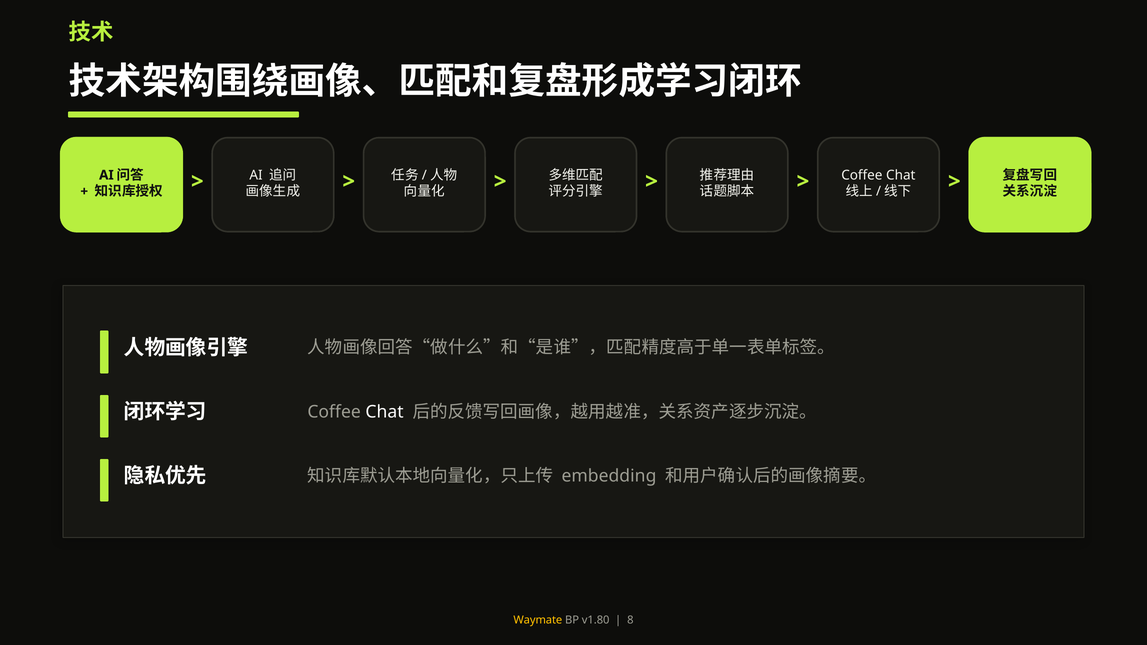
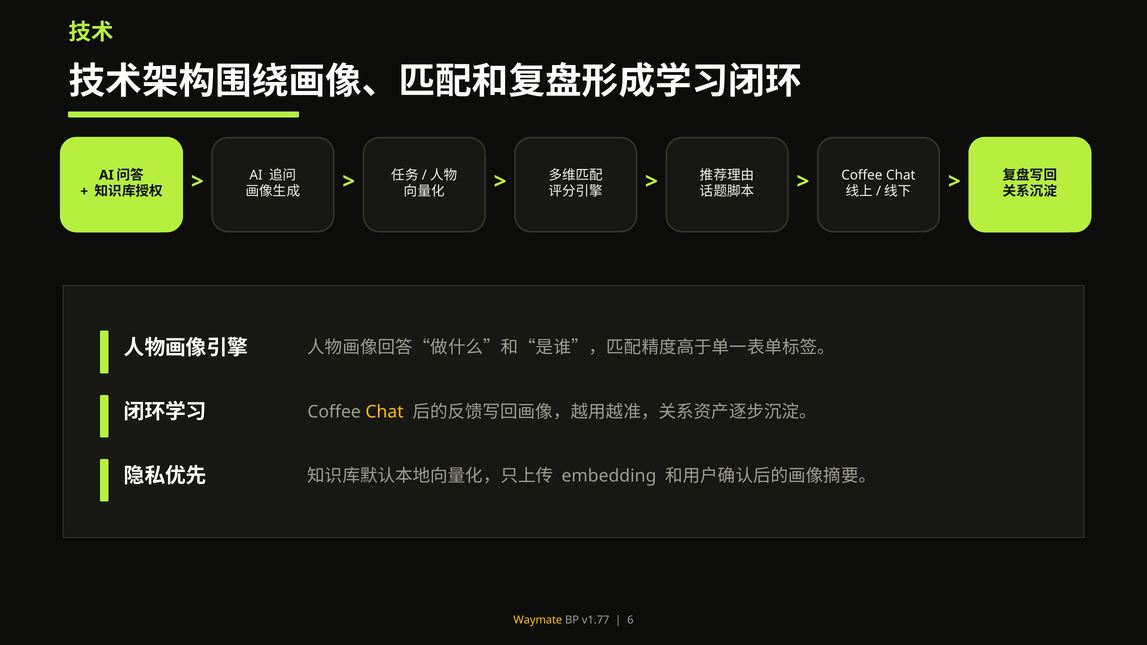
Chat at (385, 412) colour: white -> yellow
v1.80: v1.80 -> v1.77
8: 8 -> 6
